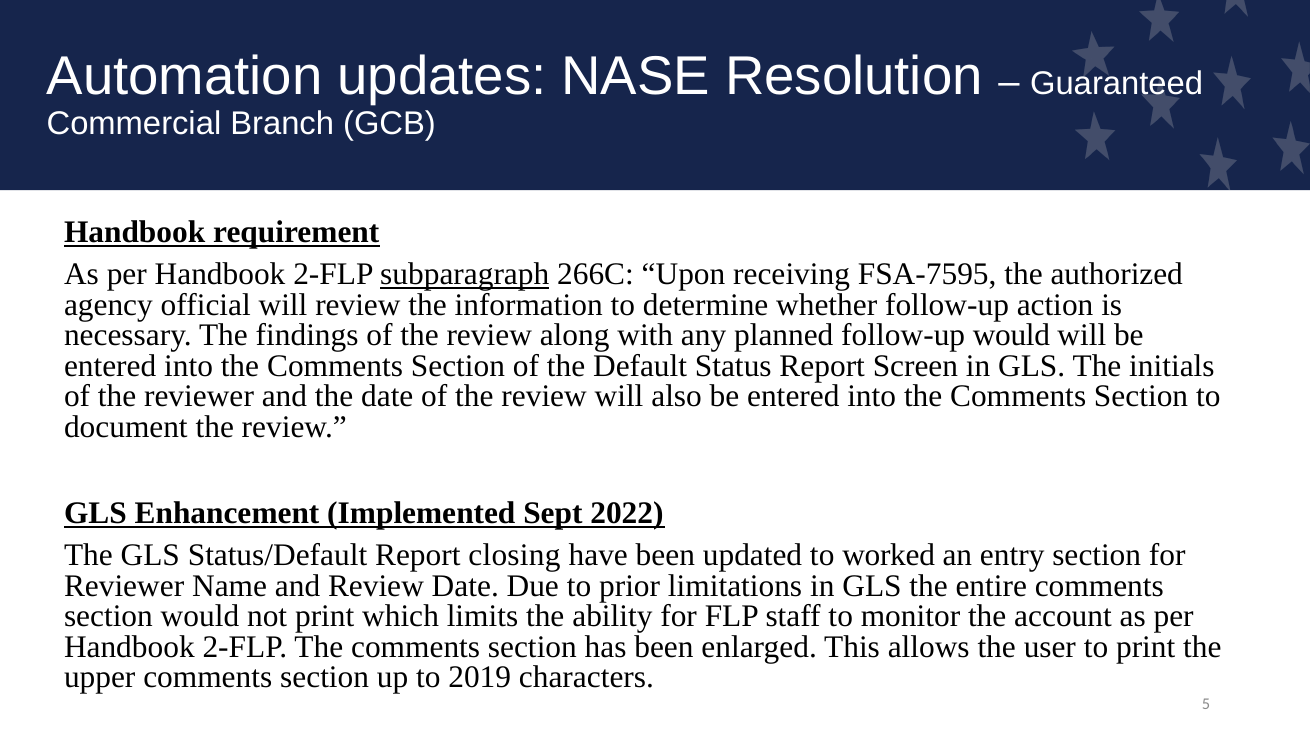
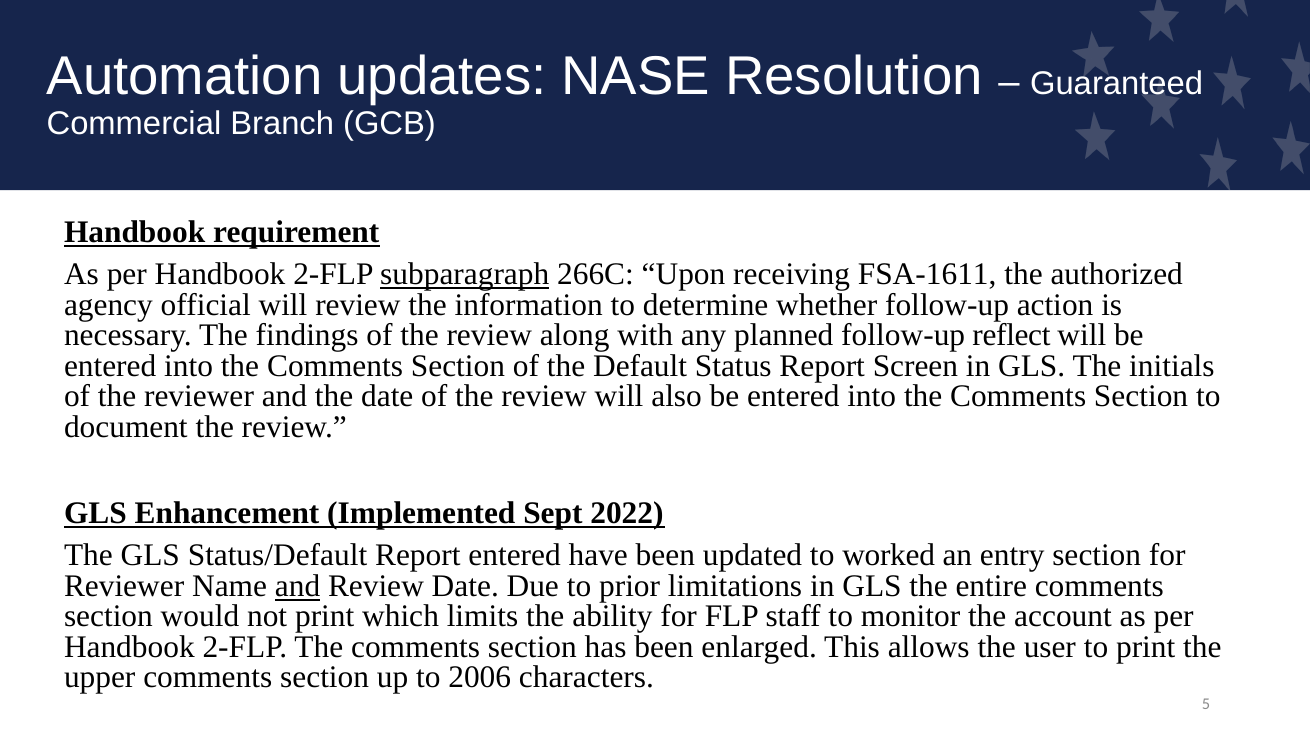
FSA-7595: FSA-7595 -> FSA-1611
follow-up would: would -> reflect
Report closing: closing -> entered
and at (298, 586) underline: none -> present
2019: 2019 -> 2006
